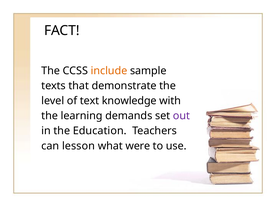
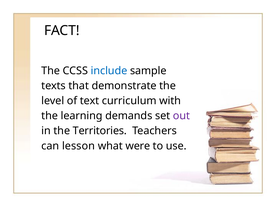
include colour: orange -> blue
knowledge: knowledge -> curriculum
Education: Education -> Territories
